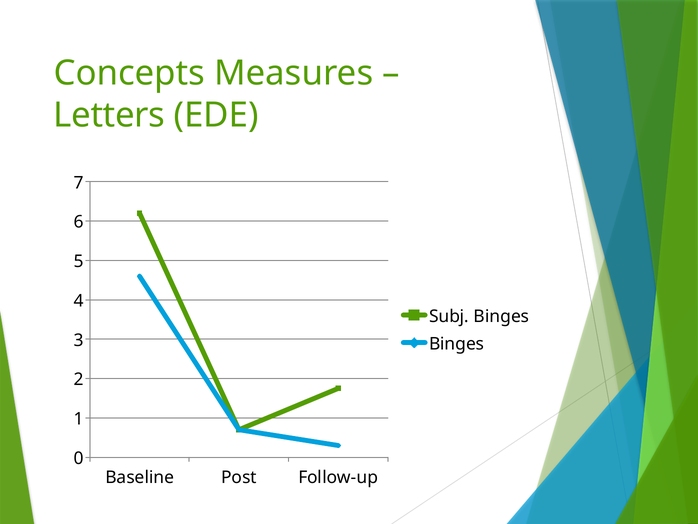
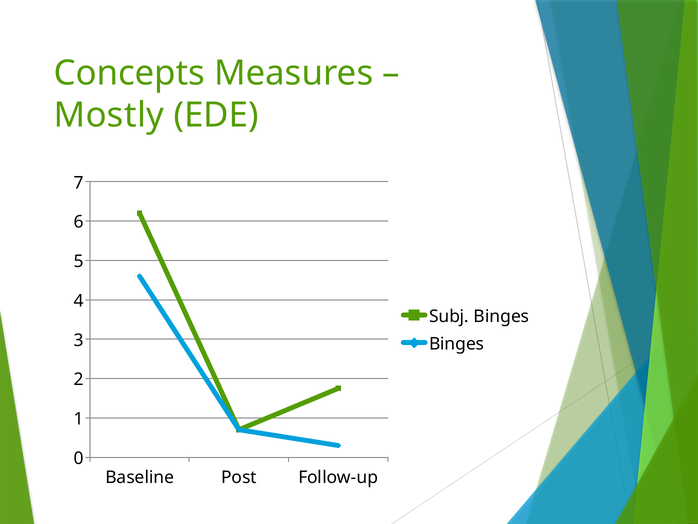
Letters: Letters -> Mostly
